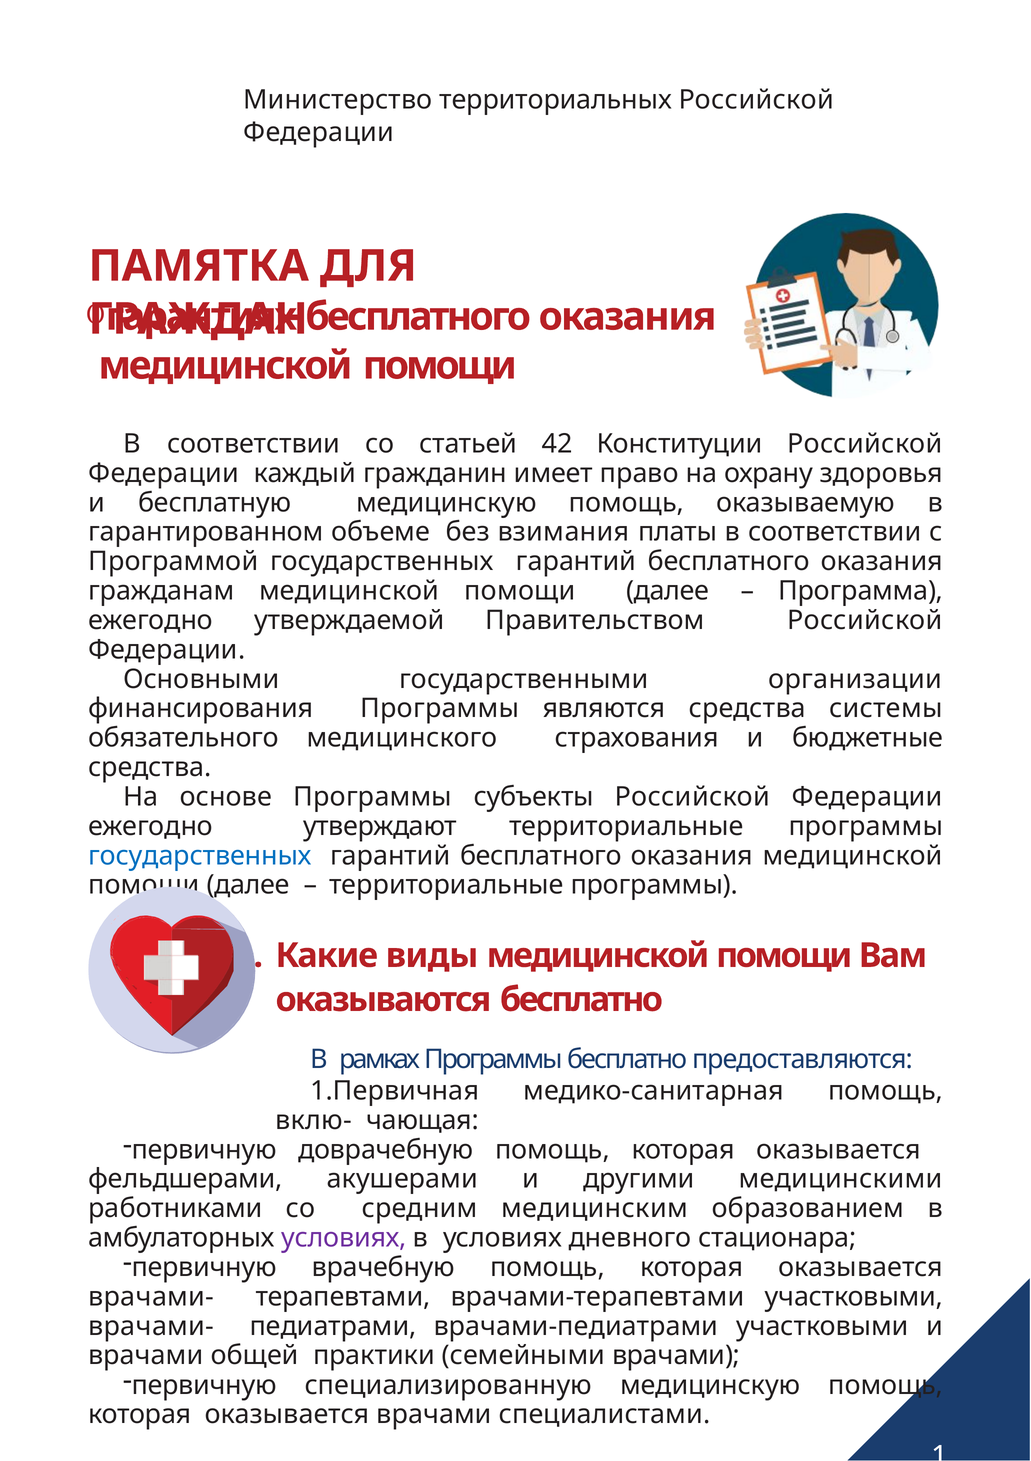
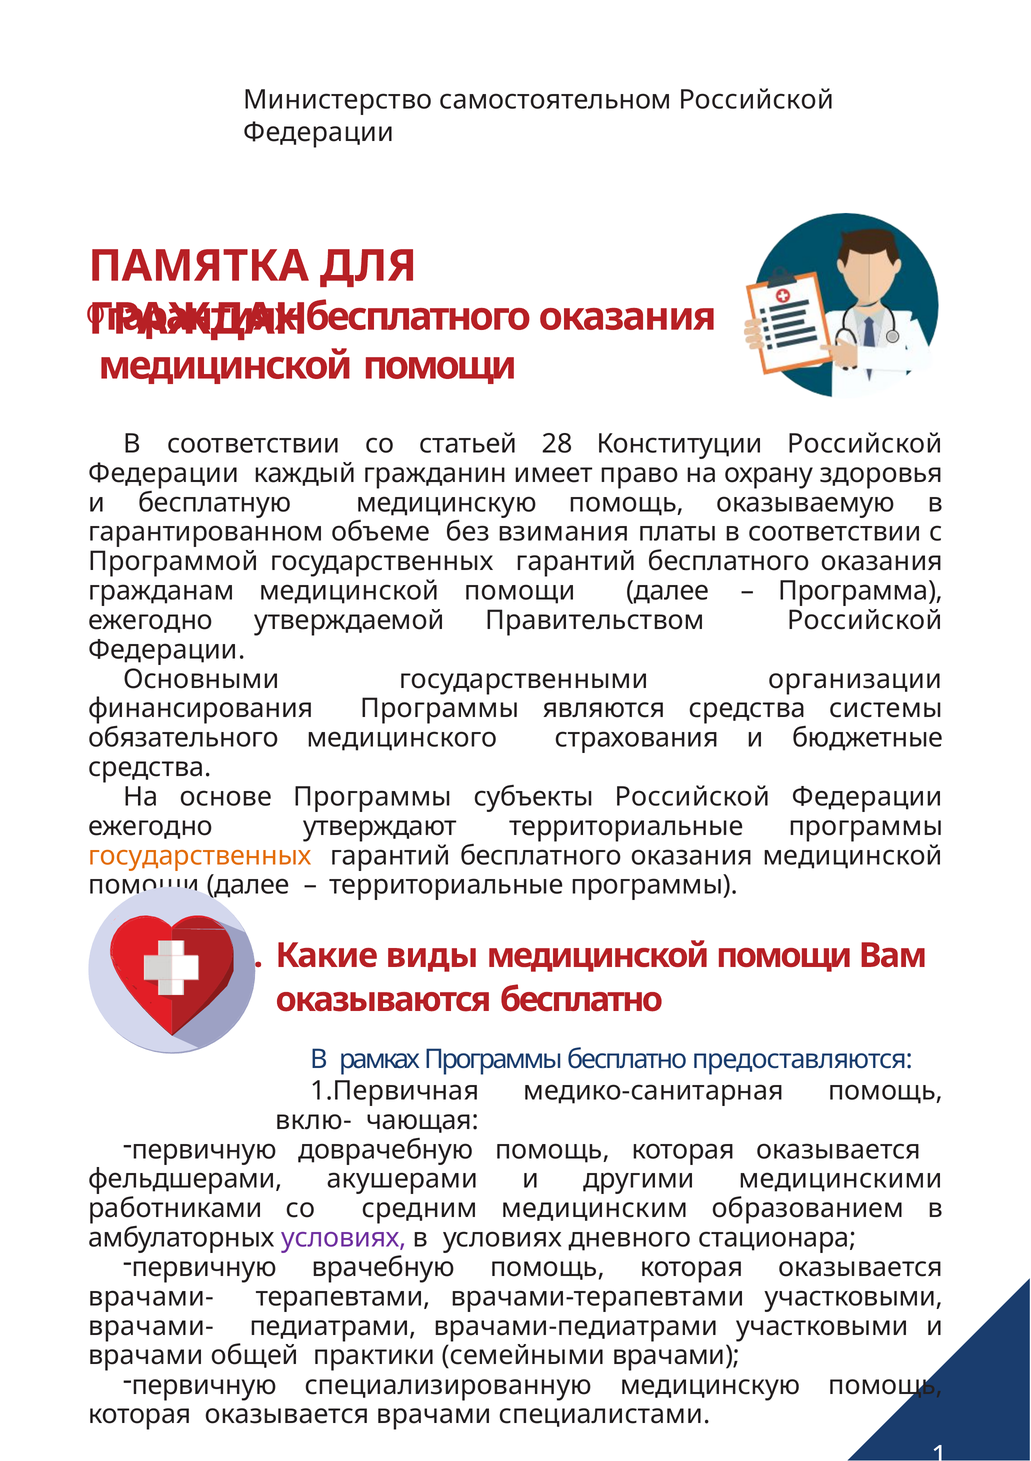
территориальных: территориальных -> самостоятельном
42: 42 -> 28
государственных at (200, 856) colour: blue -> orange
